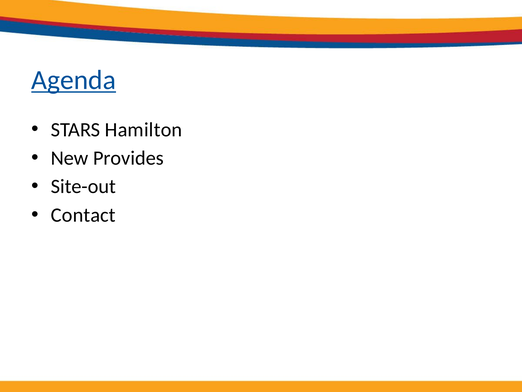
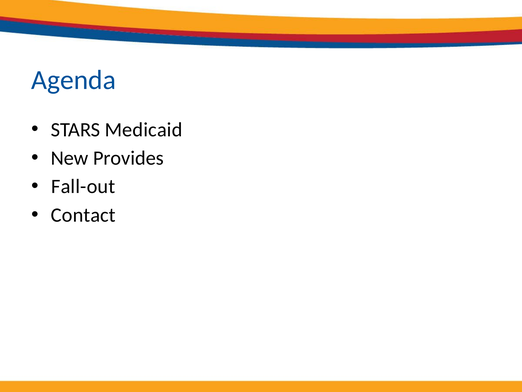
Agenda underline: present -> none
Hamilton: Hamilton -> Medicaid
Site-out: Site-out -> Fall-out
